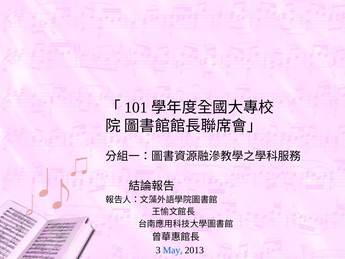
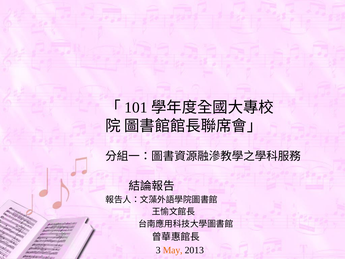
May colour: blue -> orange
